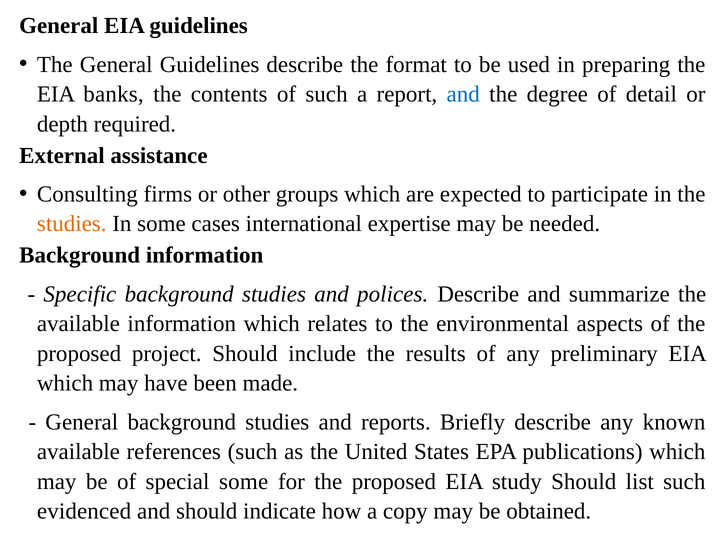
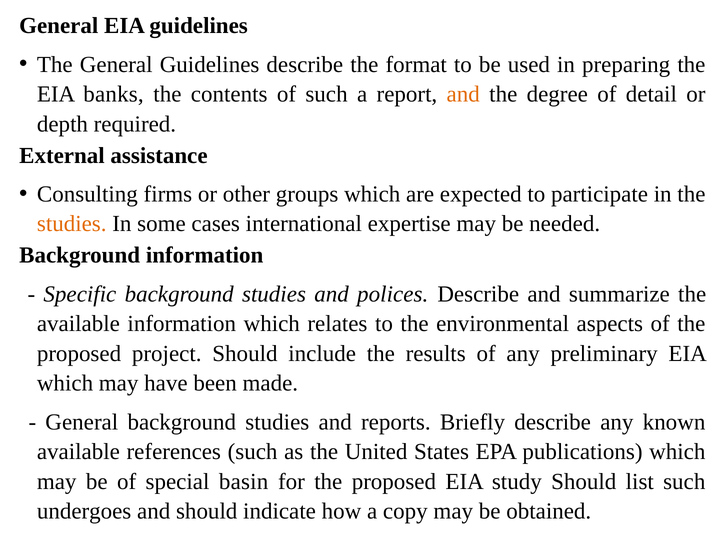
and at (463, 94) colour: blue -> orange
special some: some -> basin
evidenced: evidenced -> undergoes
